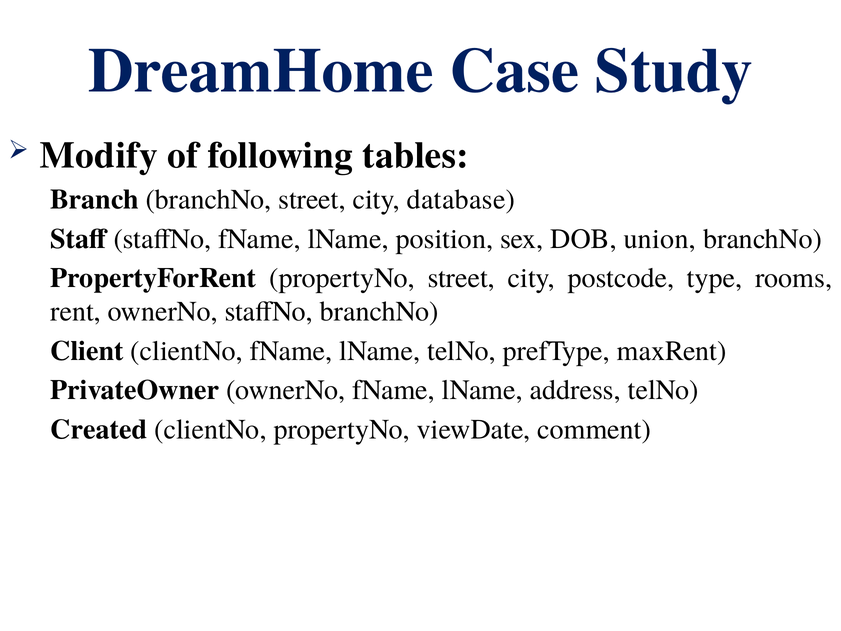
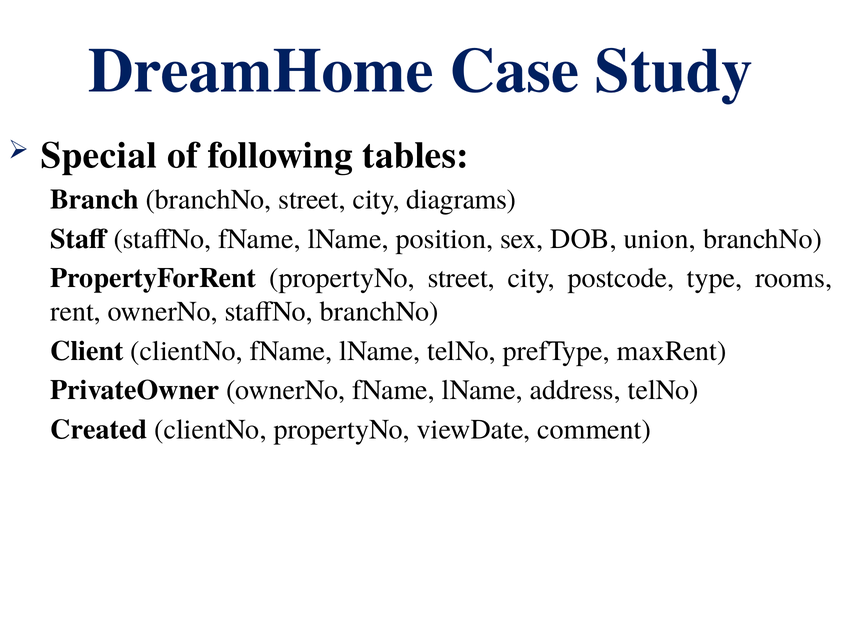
Modify: Modify -> Special
database: database -> diagrams
